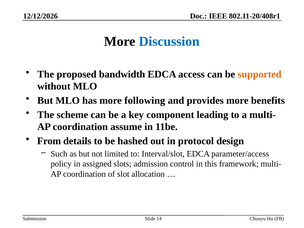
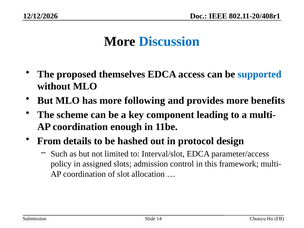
bandwidth: bandwidth -> themselves
supported colour: orange -> blue
assume: assume -> enough
